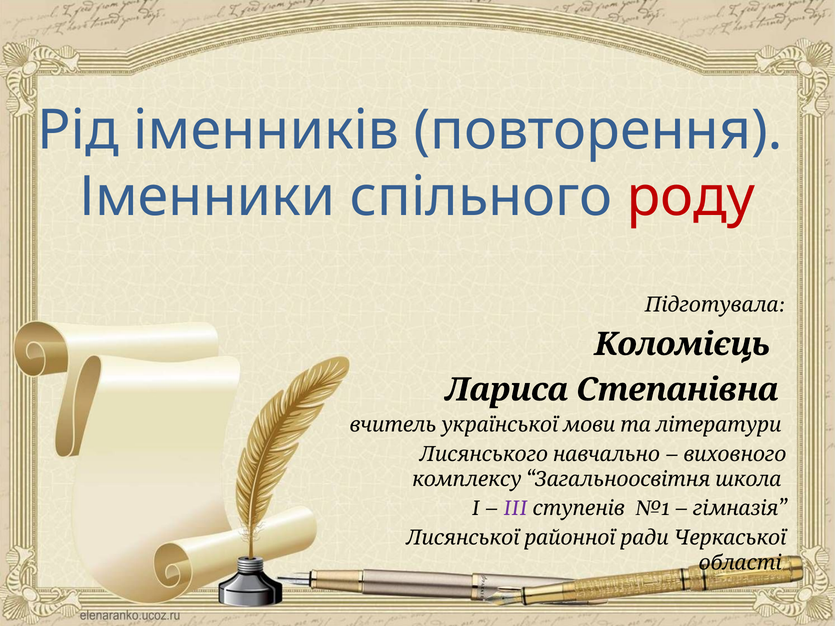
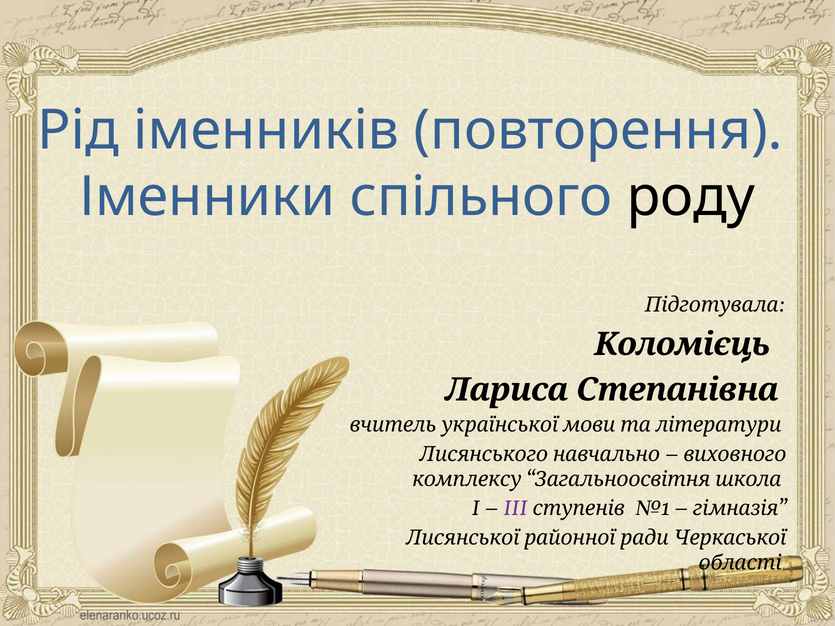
роду colour: red -> black
